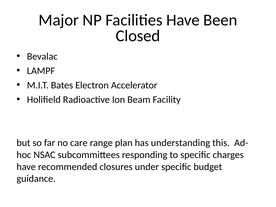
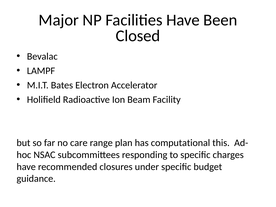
understanding: understanding -> computational
